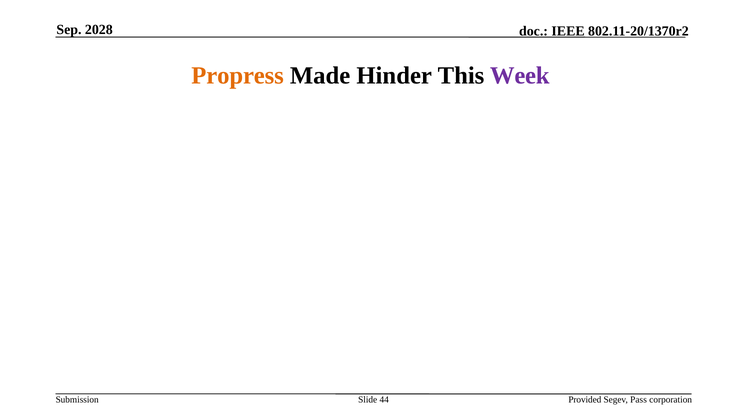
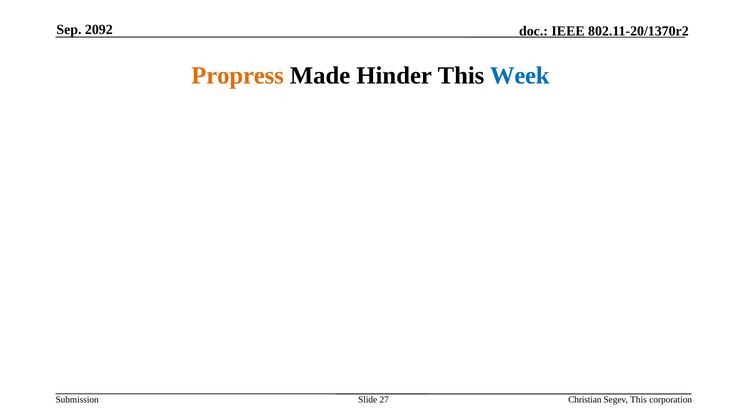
2028: 2028 -> 2092
Week colour: purple -> blue
44: 44 -> 27
Provided: Provided -> Christian
Segev Pass: Pass -> This
